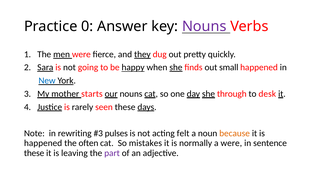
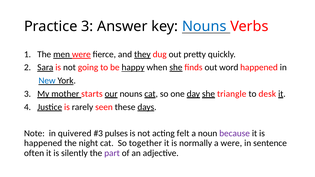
Practice 0: 0 -> 3
Nouns at (204, 26) colour: purple -> blue
were at (81, 54) underline: none -> present
small: small -> word
through: through -> triangle
rewriting: rewriting -> quivered
because colour: orange -> purple
often: often -> night
mistakes: mistakes -> together
these at (34, 153): these -> often
leaving: leaving -> silently
